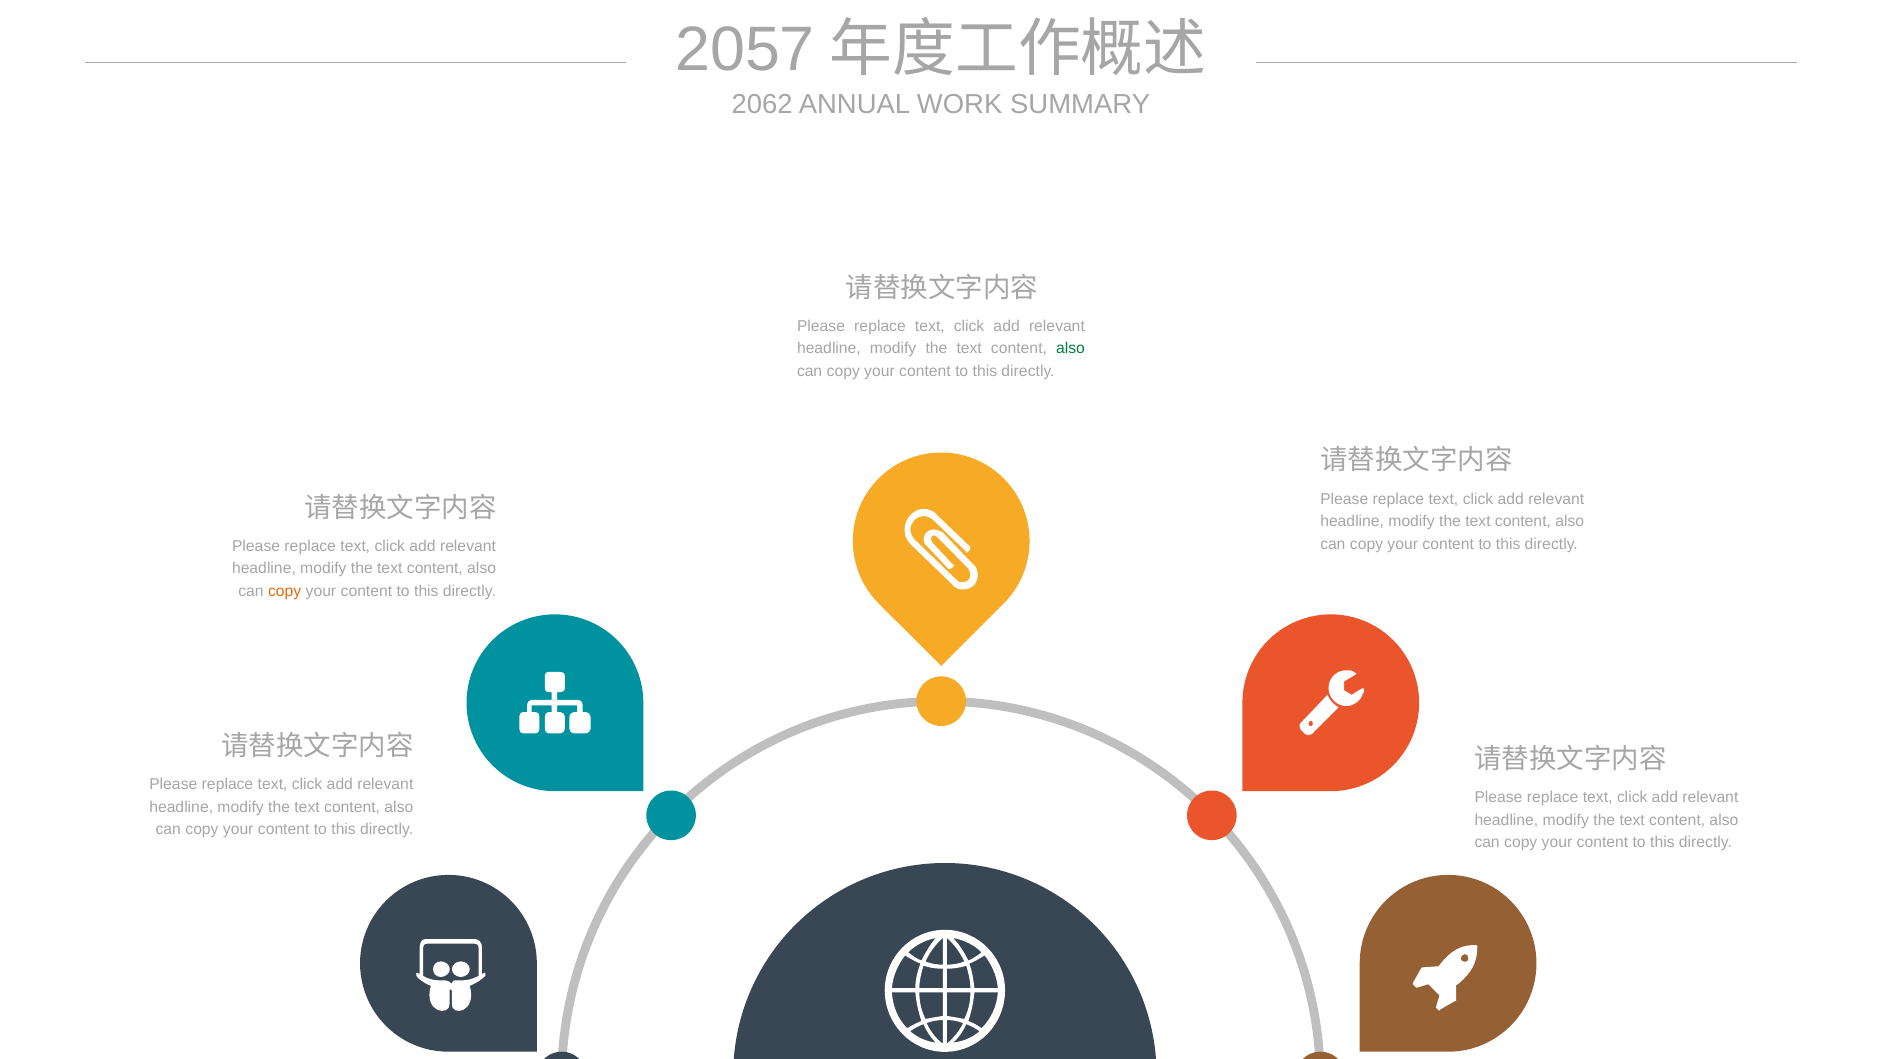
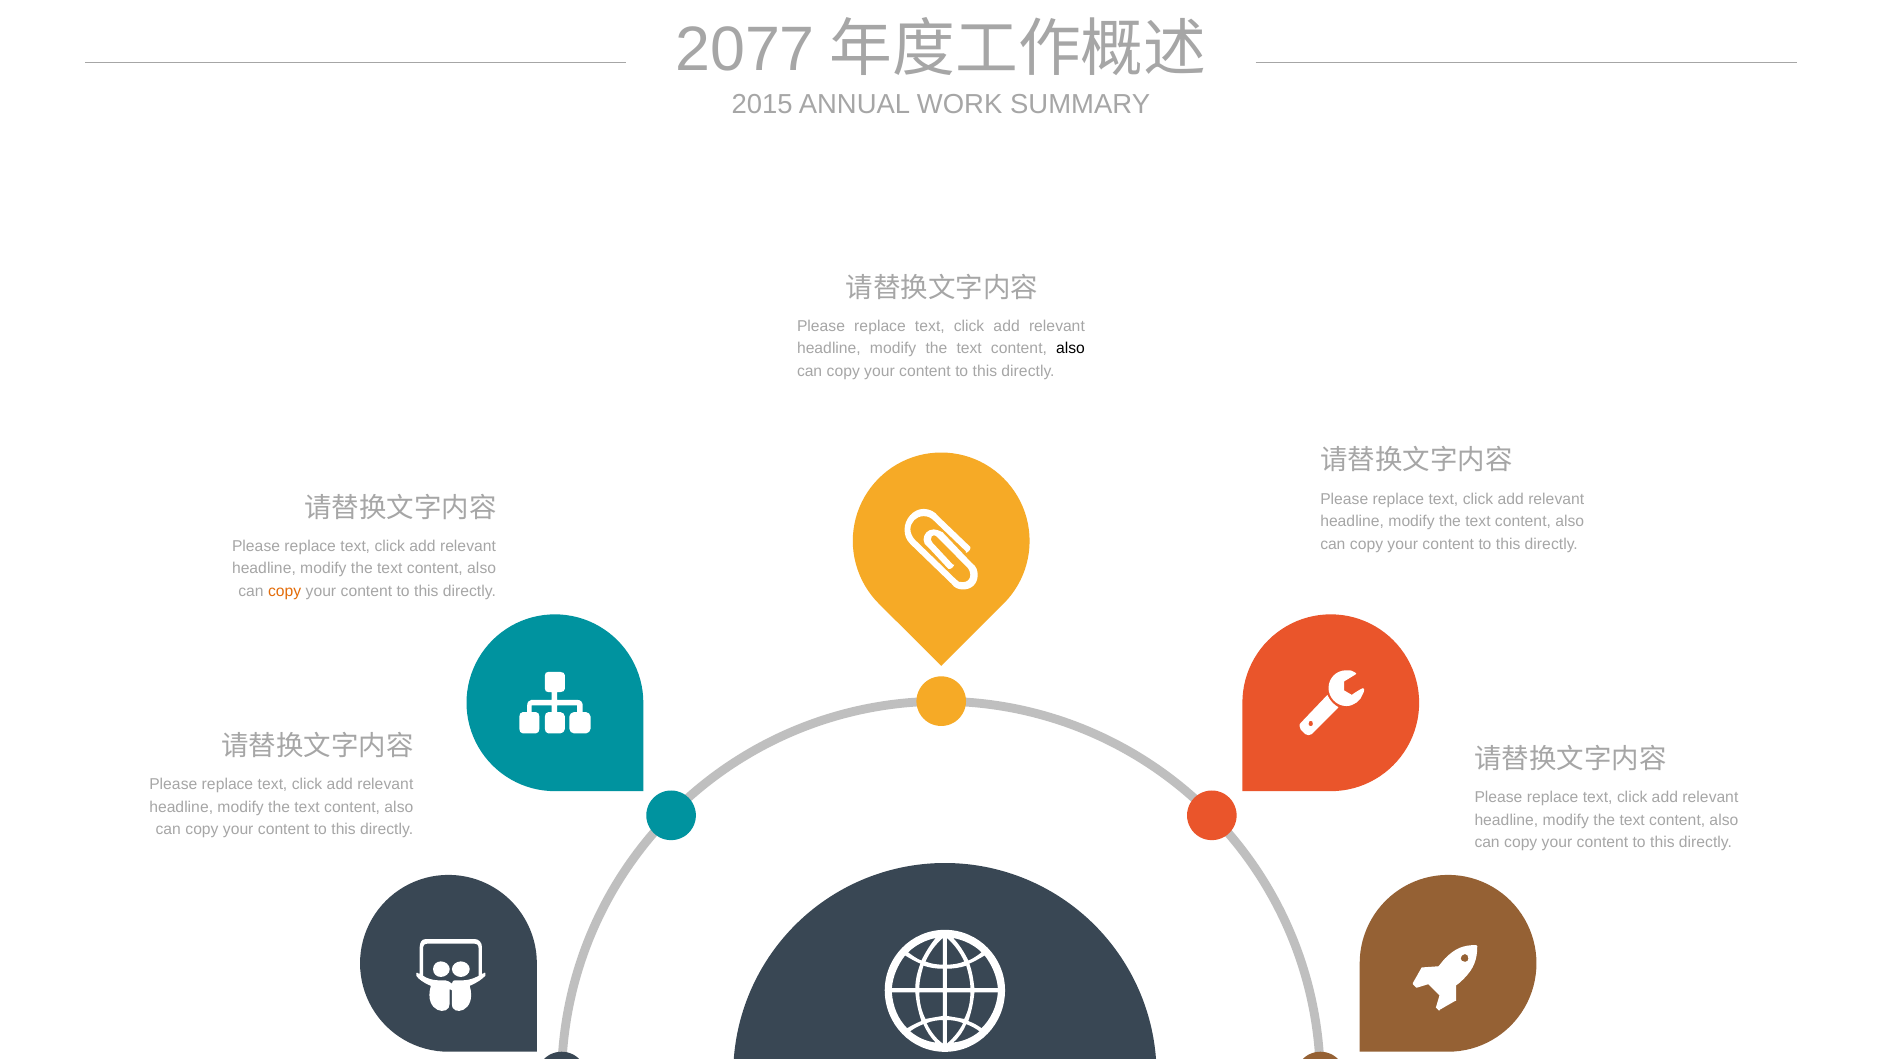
2057: 2057 -> 2077
2062: 2062 -> 2015
also at (1070, 348) colour: green -> black
